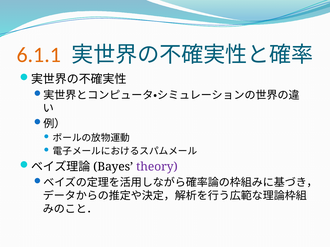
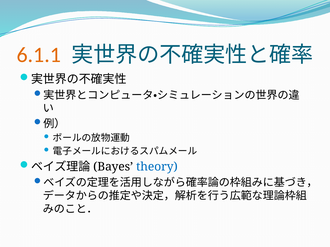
theory colour: purple -> blue
